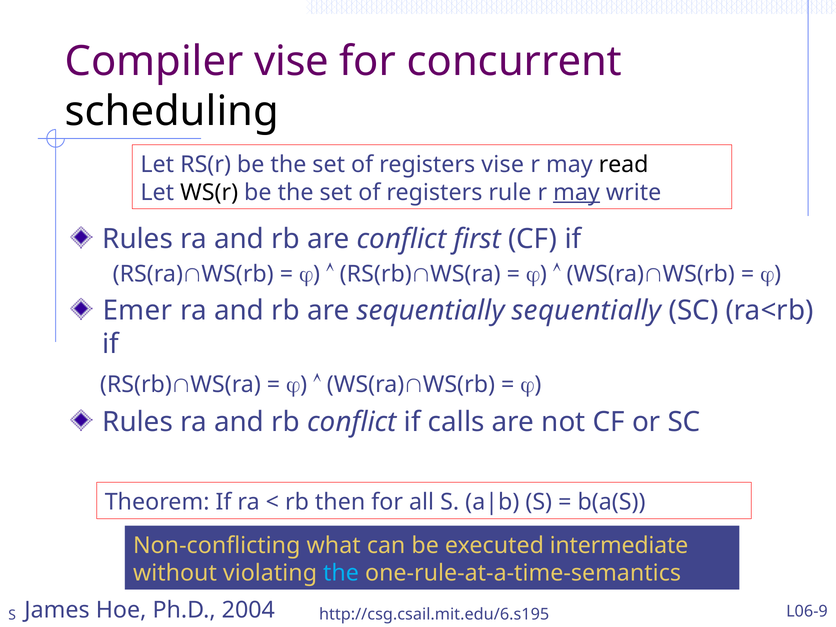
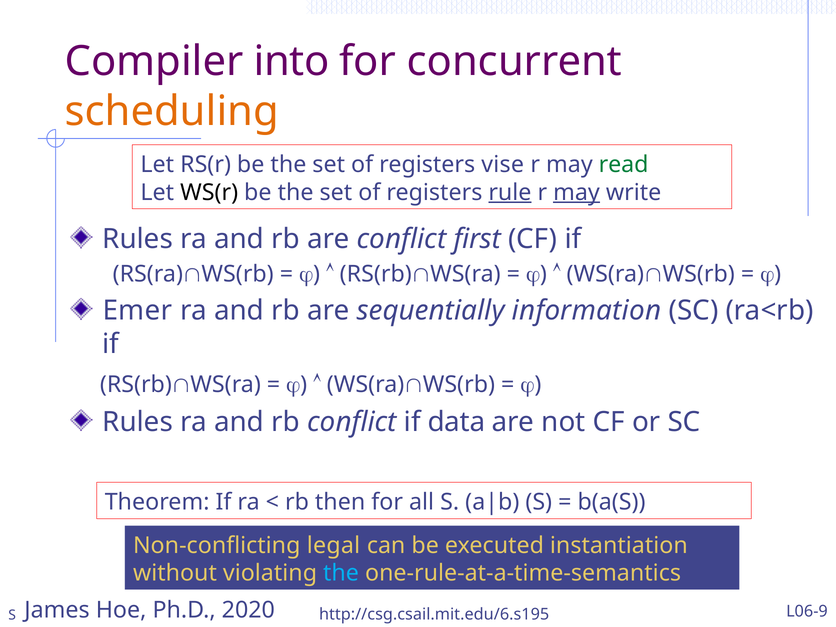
Compiler vise: vise -> into
scheduling colour: black -> orange
read colour: black -> green
rule underline: none -> present
sequentially sequentially: sequentially -> information
calls: calls -> data
what: what -> legal
intermediate: intermediate -> instantiation
2004: 2004 -> 2020
